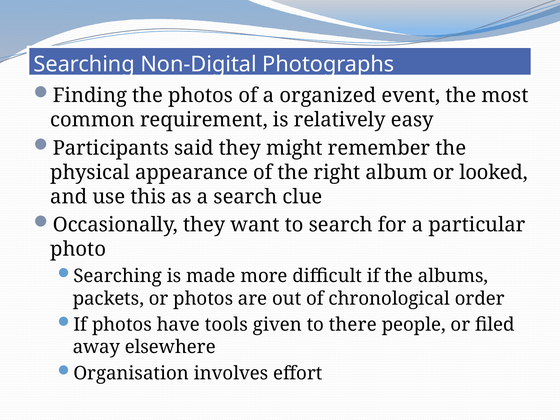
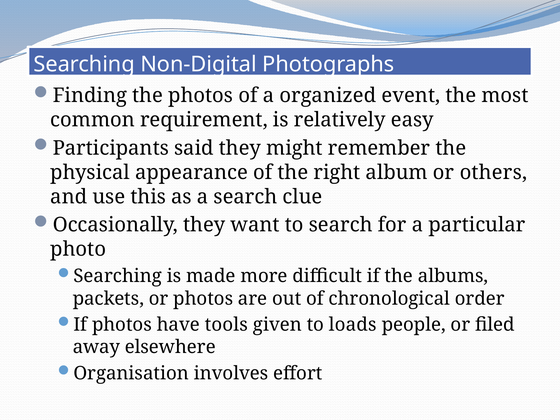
looked: looked -> others
there: there -> loads
